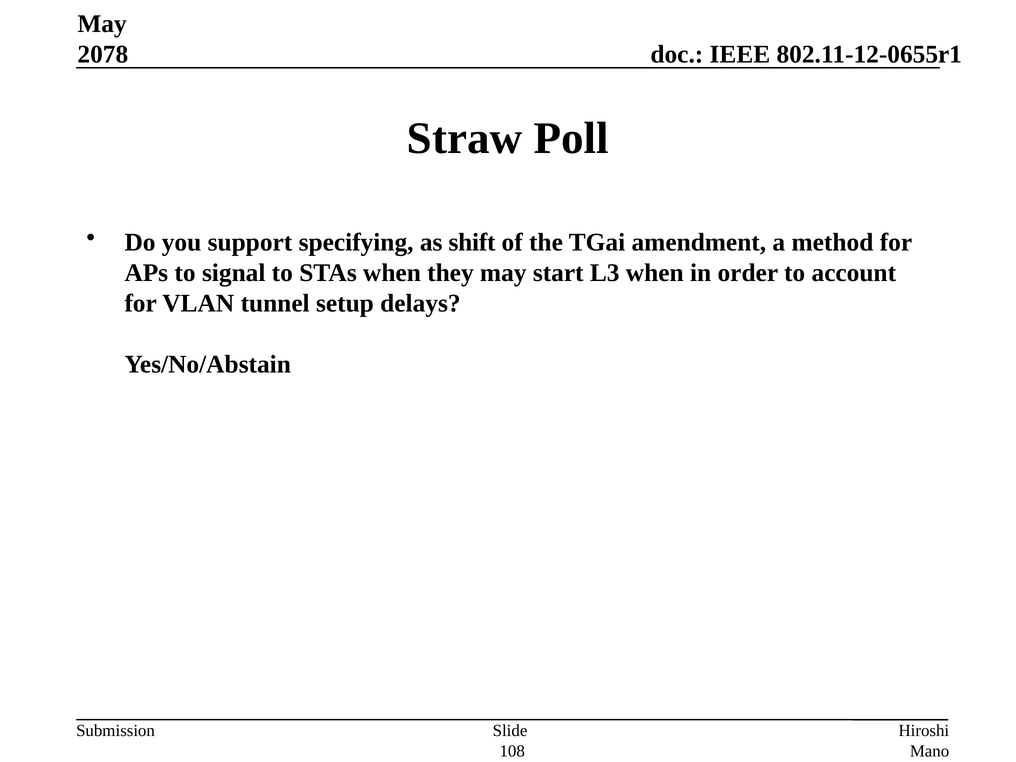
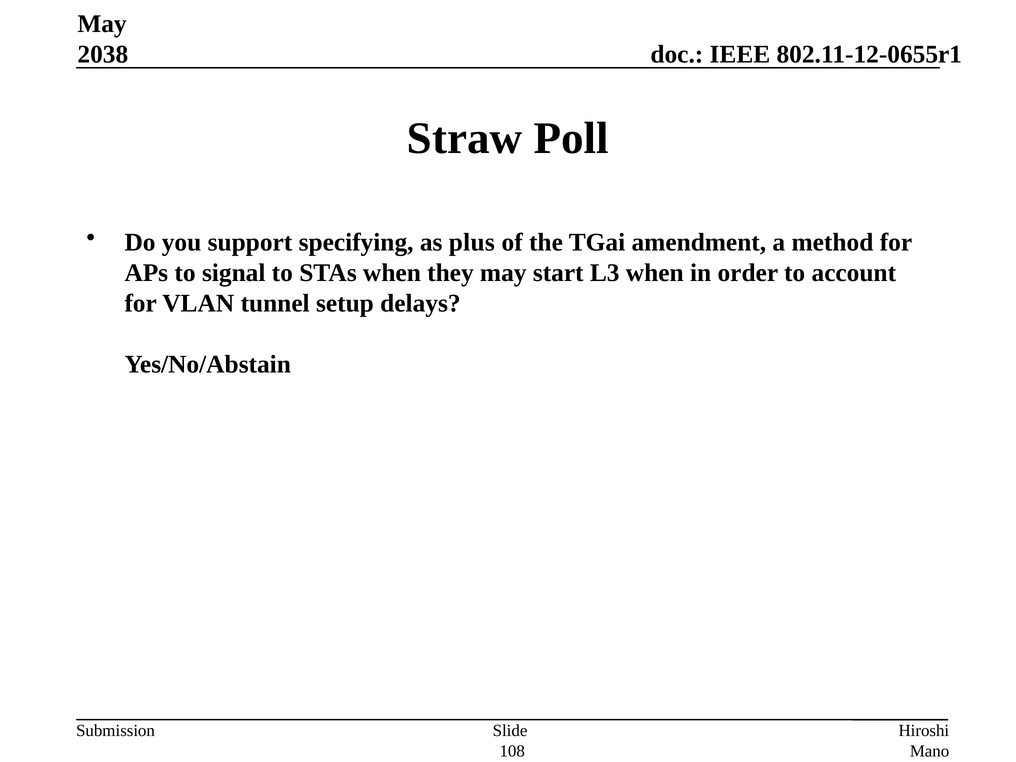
2078: 2078 -> 2038
shift: shift -> plus
